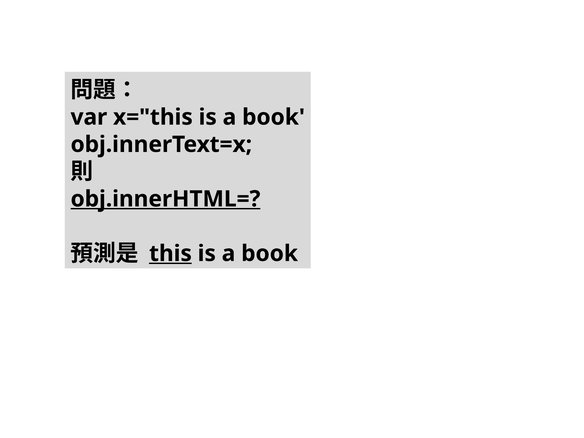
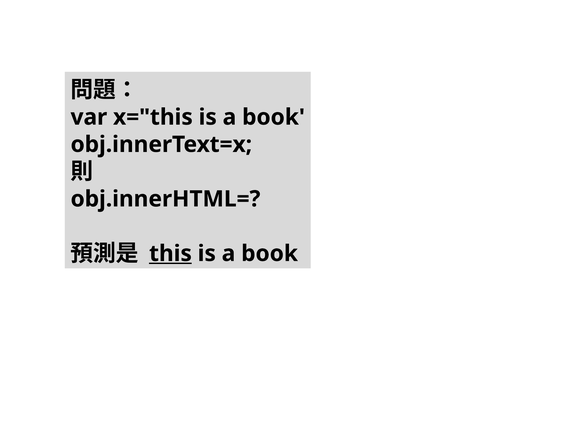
obj.innerHTML= underline: present -> none
